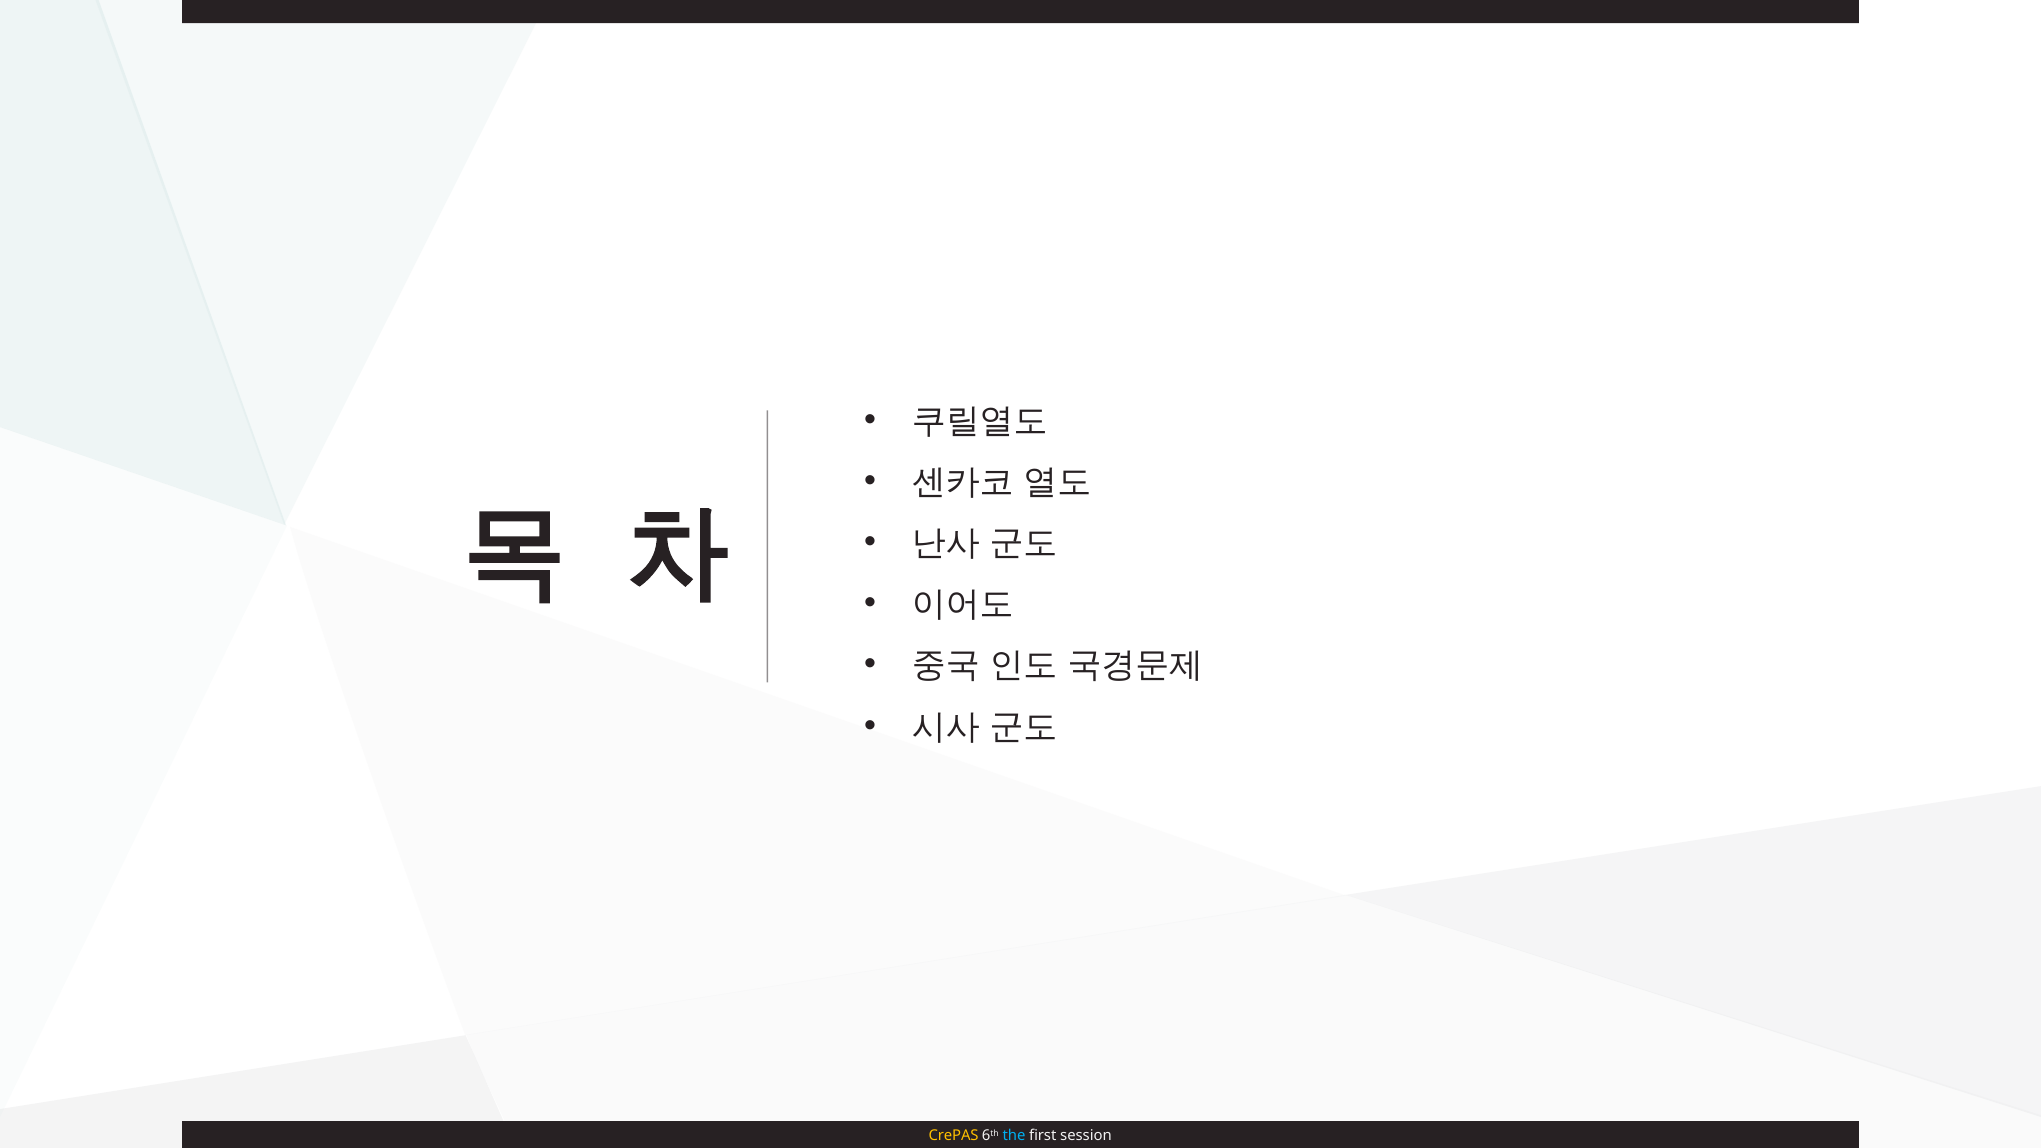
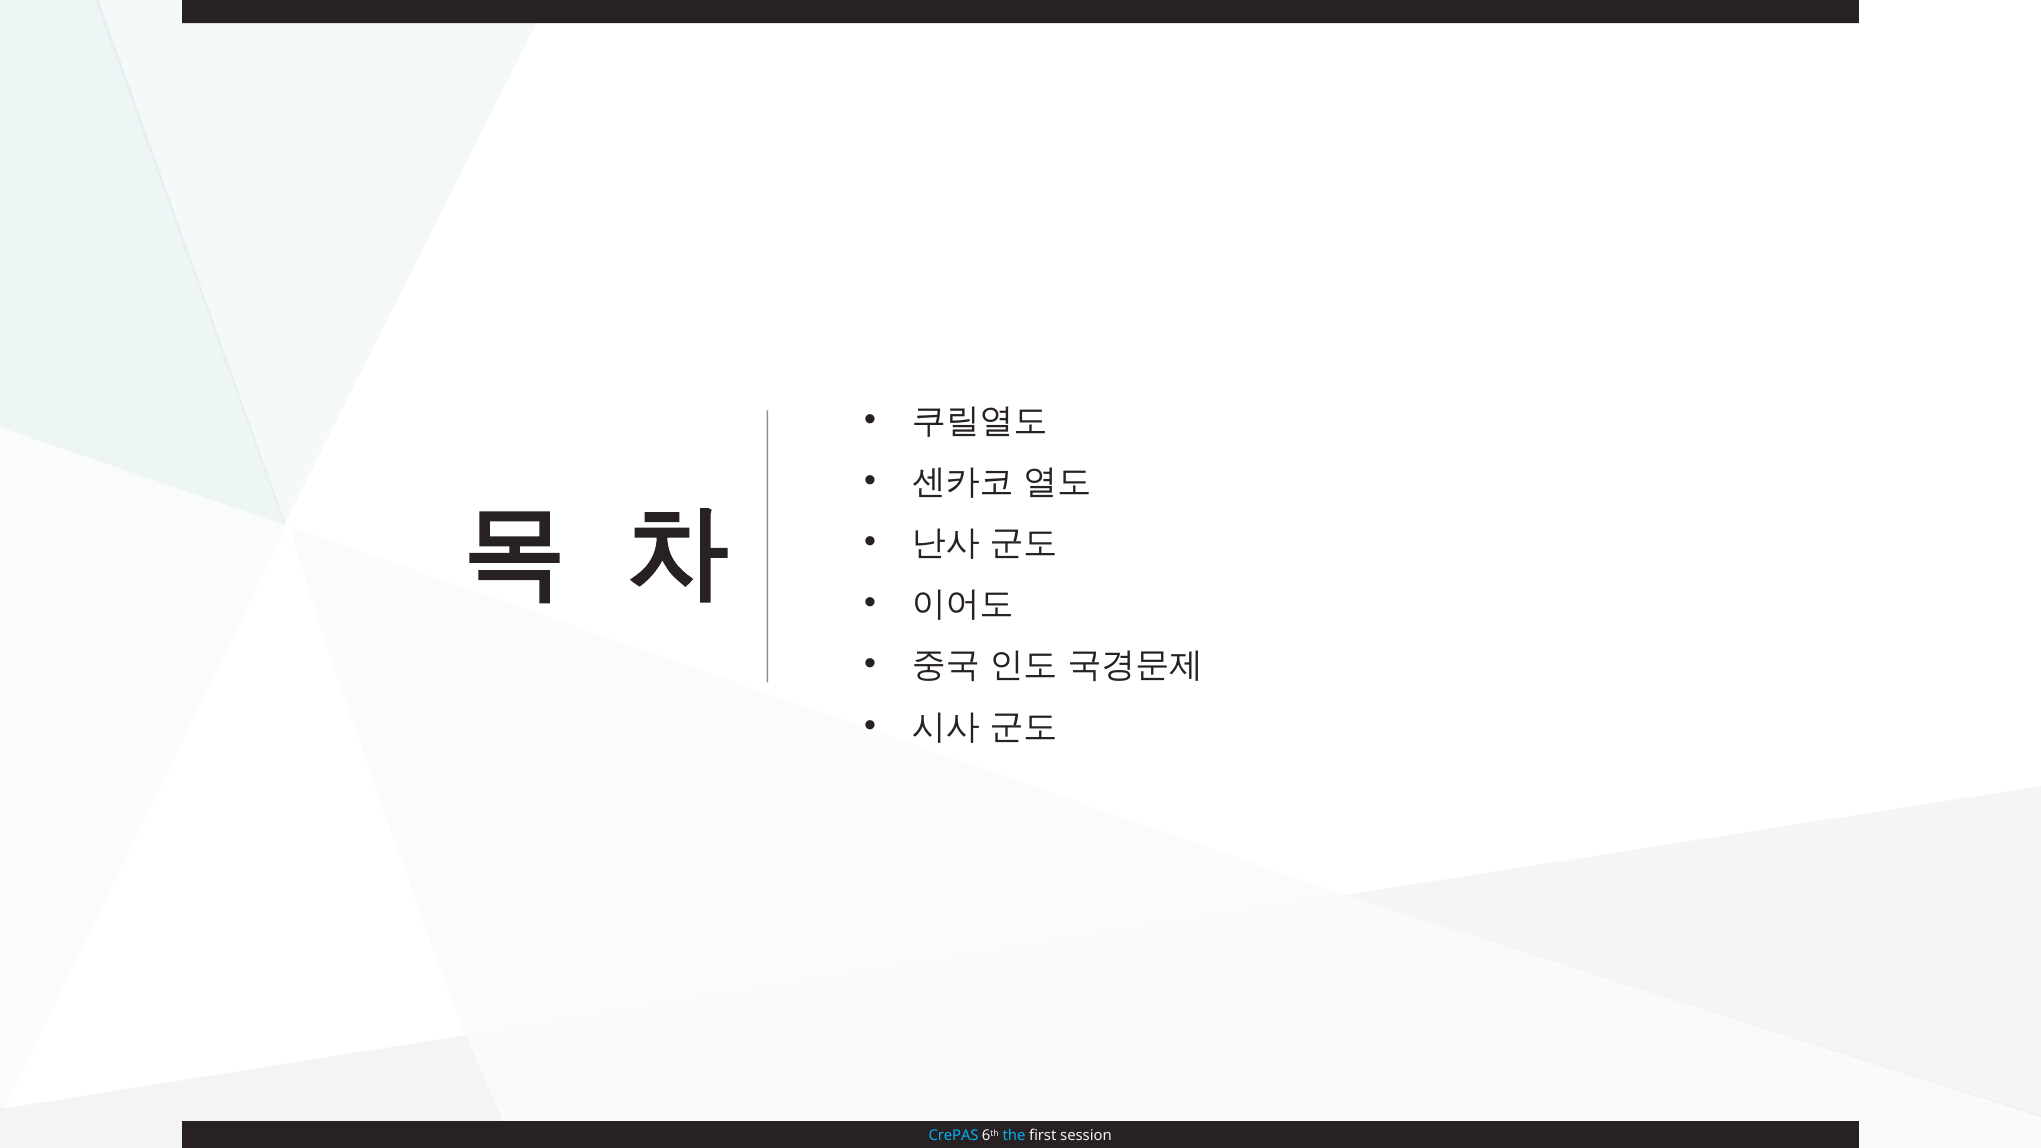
CrePAS colour: yellow -> light blue
